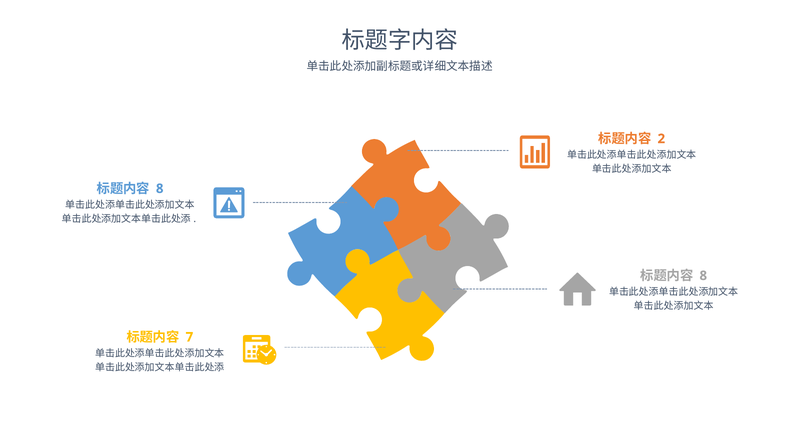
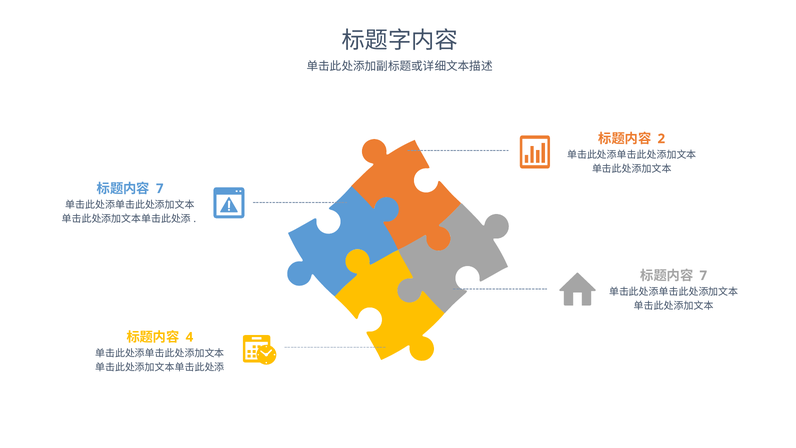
8 at (160, 189): 8 -> 7
8 at (703, 276): 8 -> 7
7: 7 -> 4
